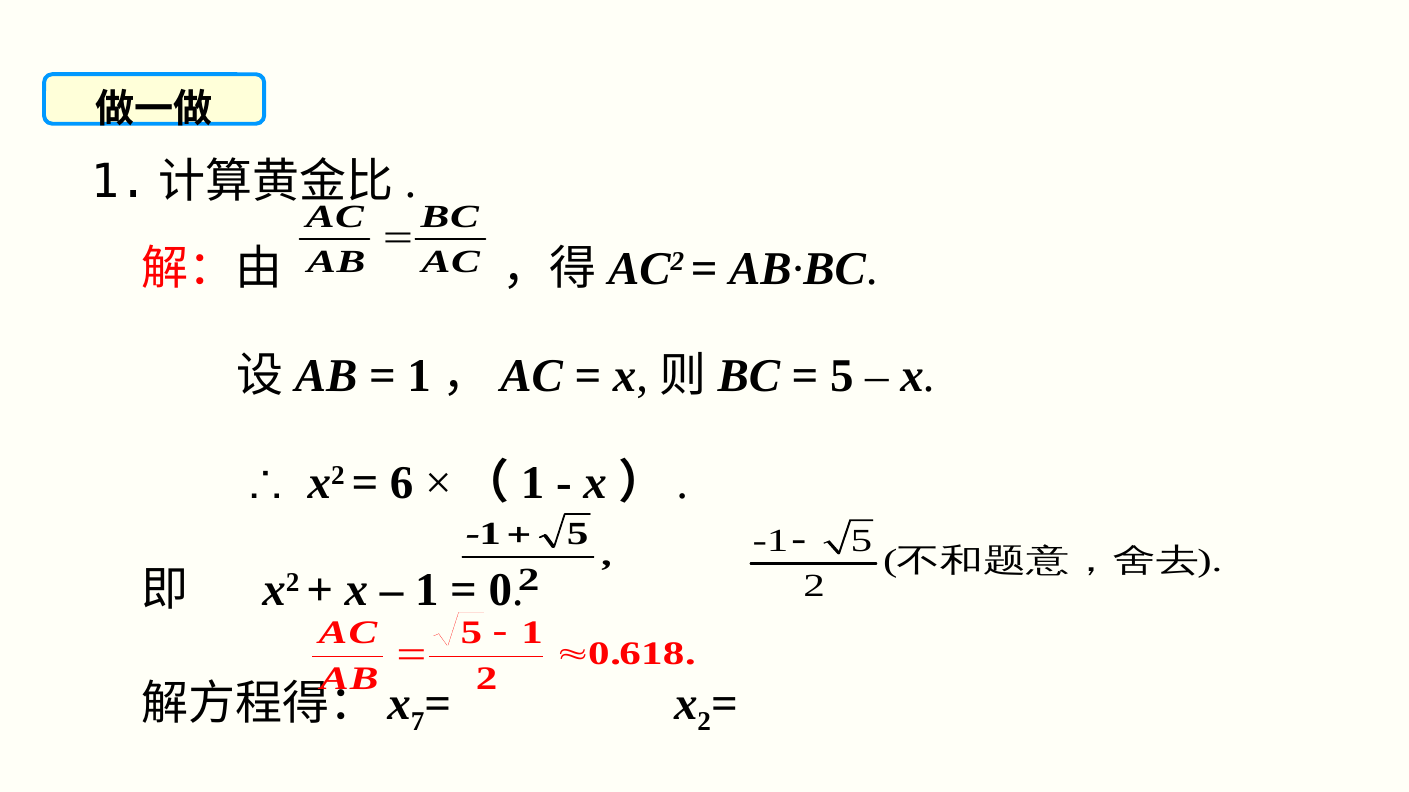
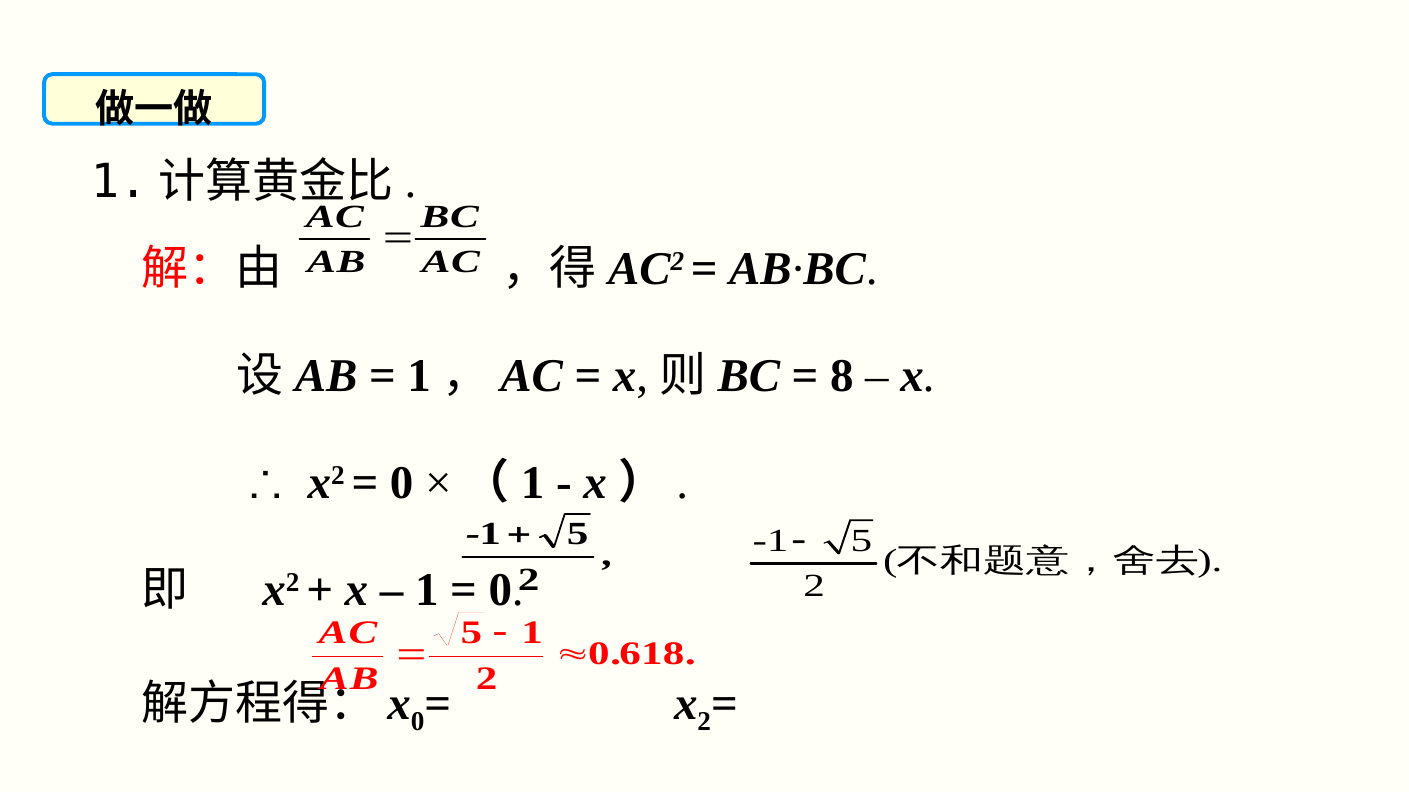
5 at (842, 376): 5 -> 8
6 at (402, 483): 6 -> 0
7 at (418, 723): 7 -> 0
